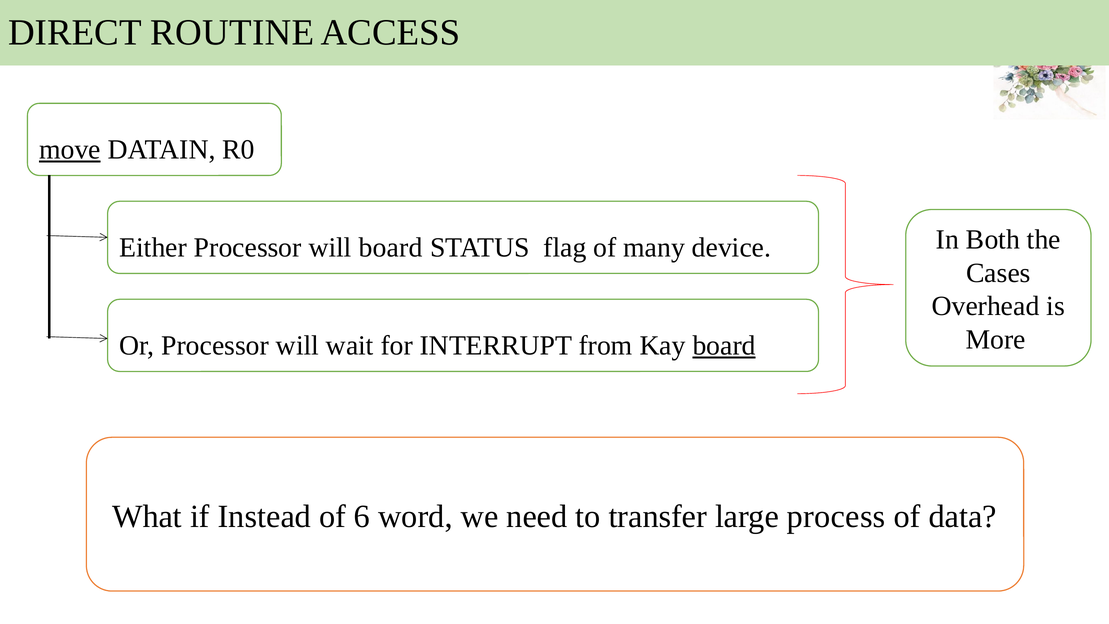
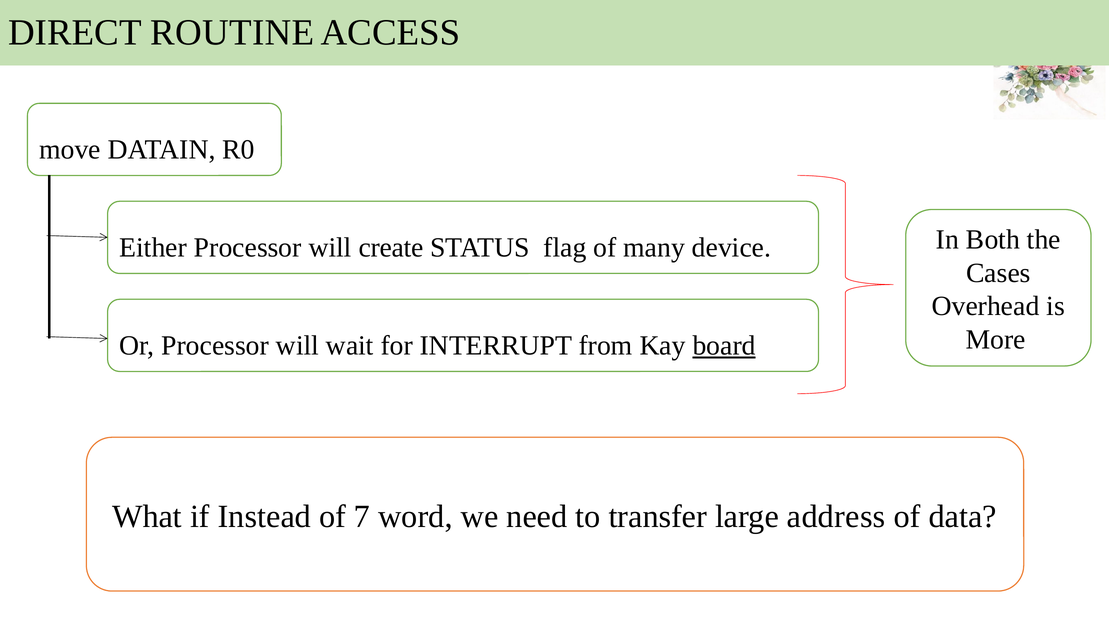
move underline: present -> none
will board: board -> create
6: 6 -> 7
process: process -> address
